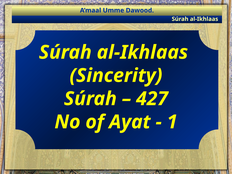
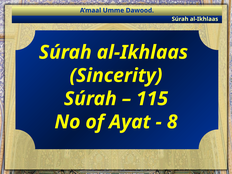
427: 427 -> 115
1: 1 -> 8
